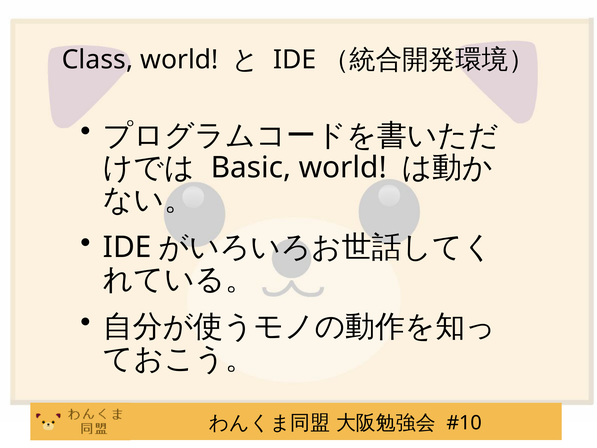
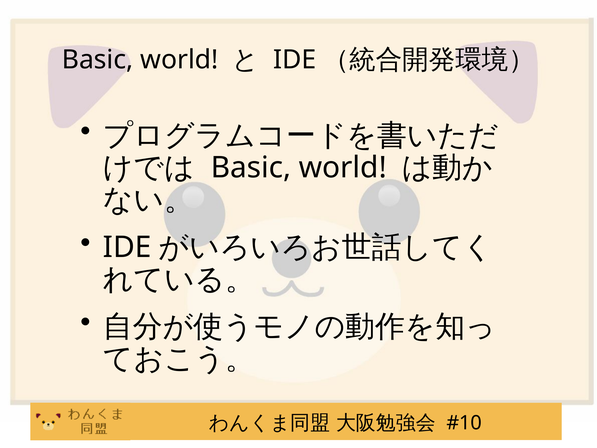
Class at (97, 60): Class -> Basic
